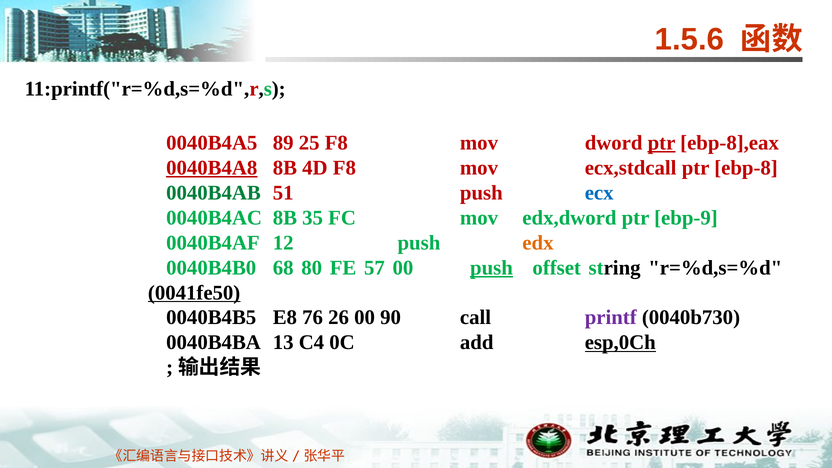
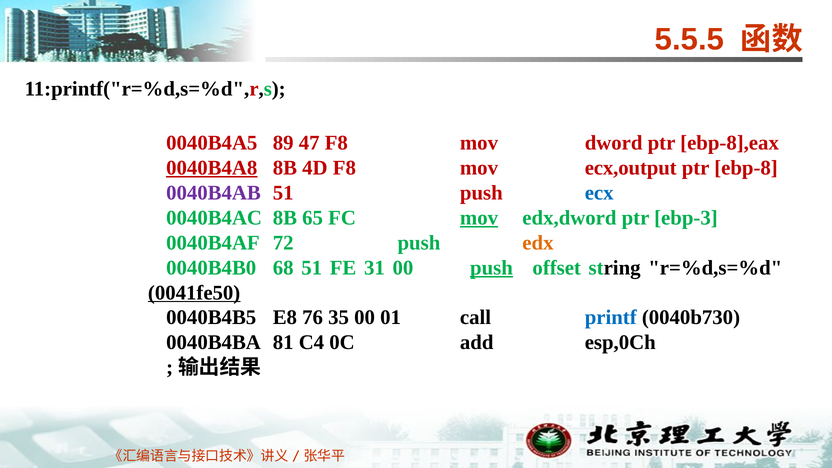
1.5.6: 1.5.6 -> 5.5.5
25: 25 -> 47
ptr at (662, 143) underline: present -> none
ecx,stdcall: ecx,stdcall -> ecx,output
0040B4AB colour: green -> purple
35: 35 -> 65
mov at (479, 218) underline: none -> present
ebp-9: ebp-9 -> ebp-3
12: 12 -> 72
68 80: 80 -> 51
57: 57 -> 31
26: 26 -> 35
90: 90 -> 01
printf colour: purple -> blue
13: 13 -> 81
esp,0Ch underline: present -> none
